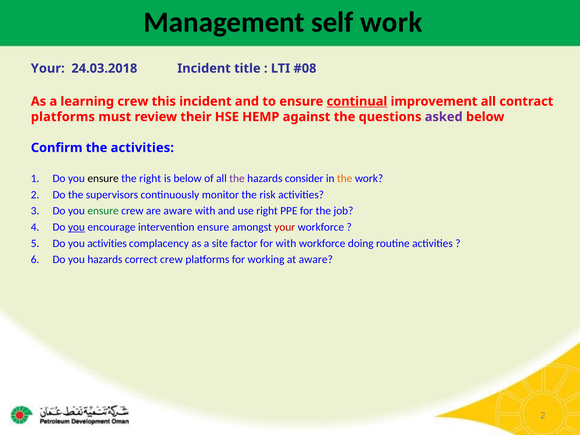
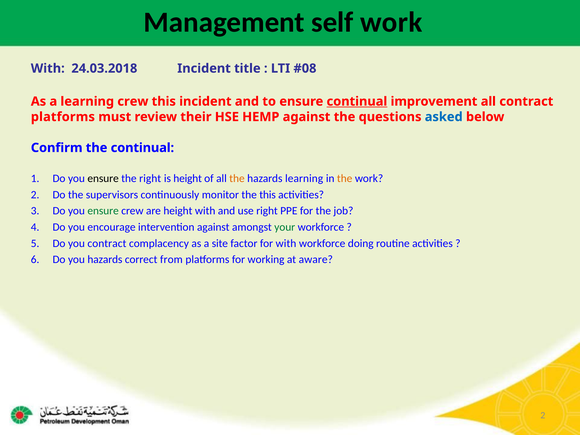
Your at (48, 68): Your -> With
asked colour: purple -> blue
the activities: activities -> continual
is below: below -> height
the at (237, 178) colour: purple -> orange
hazards consider: consider -> learning
the risk: risk -> this
are aware: aware -> height
you at (76, 227) underline: present -> none
intervention ensure: ensure -> against
your at (285, 227) colour: red -> green
you activities: activities -> contract
correct crew: crew -> from
